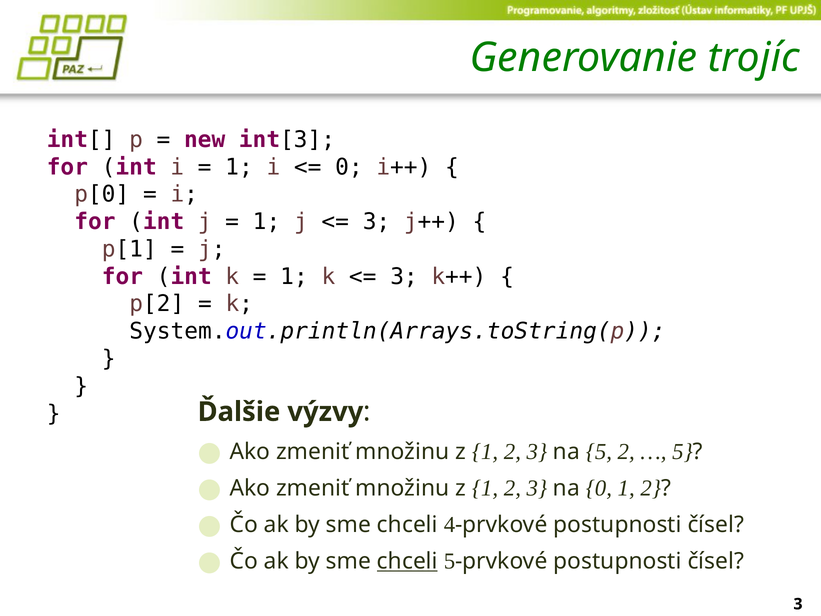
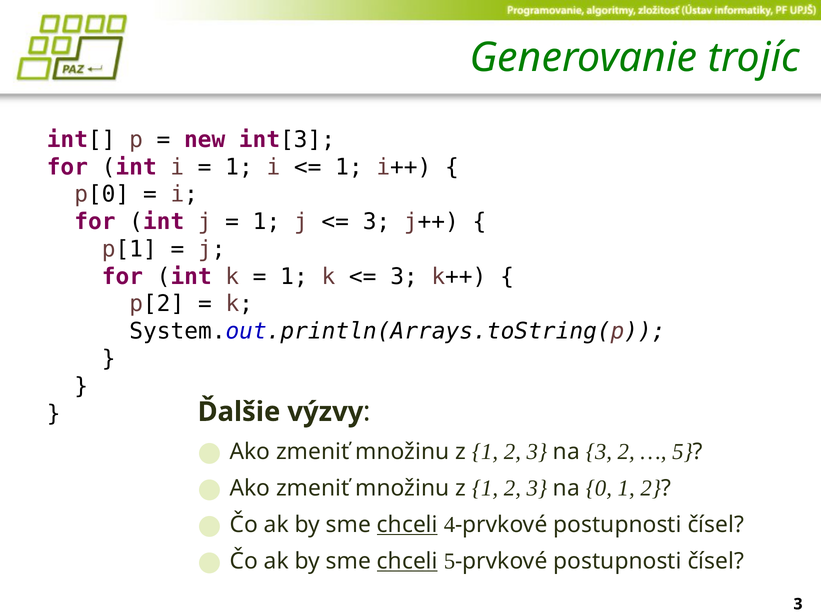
0 at (349, 167): 0 -> 1
na 5: 5 -> 3
chceli at (407, 524) underline: none -> present
